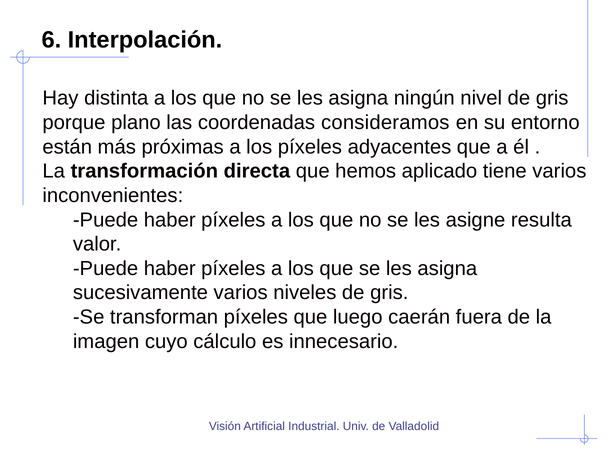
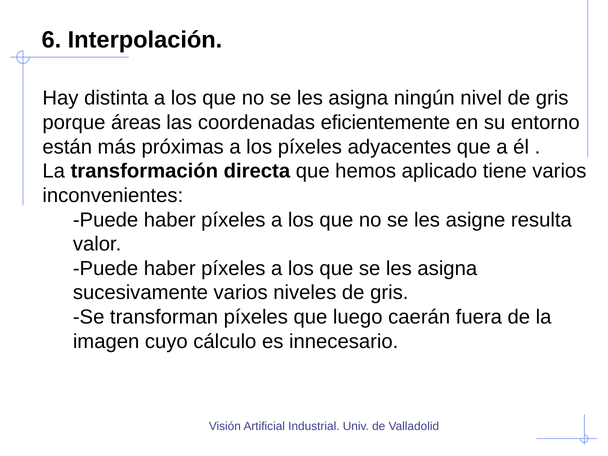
plano: plano -> áreas
consideramos: consideramos -> eficientemente
